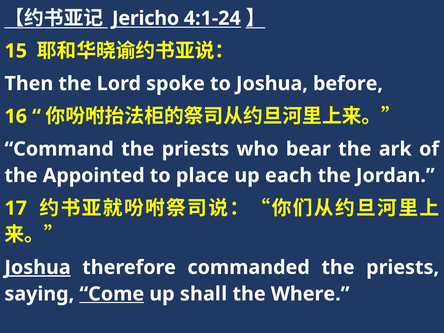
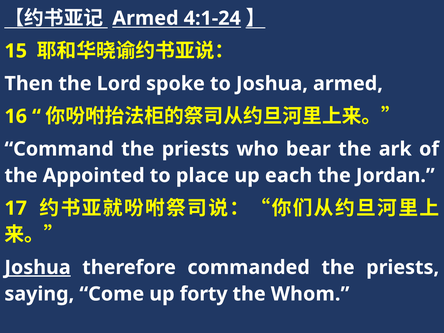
Jericho at (146, 18): Jericho -> Armed
Joshua before: before -> armed
Come underline: present -> none
shall: shall -> forty
Where: Where -> Whom
